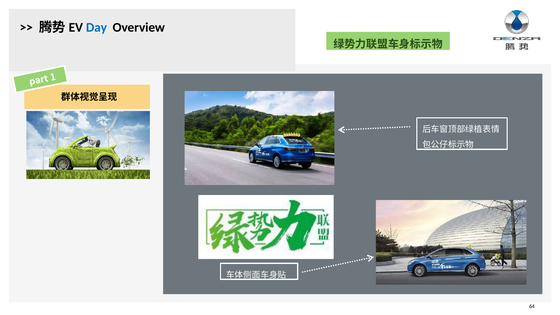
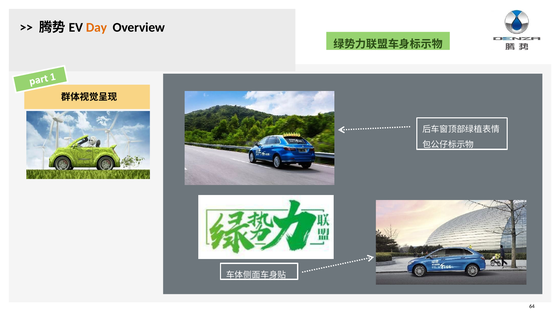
Day colour: blue -> orange
